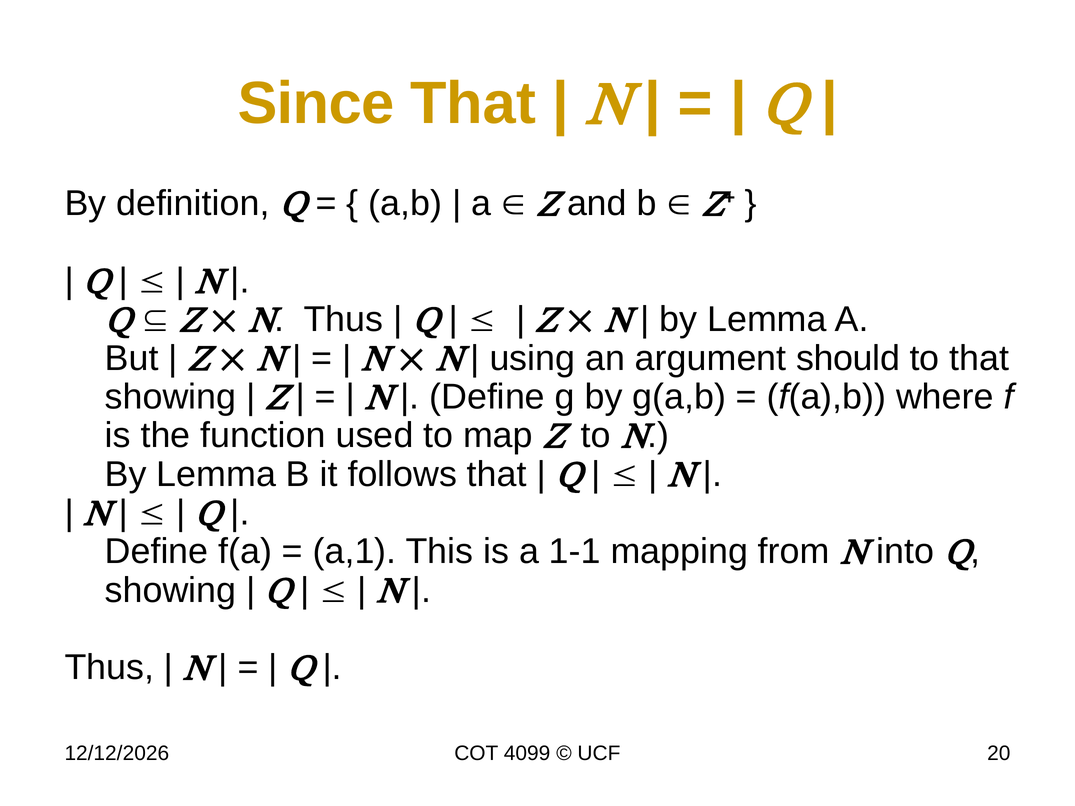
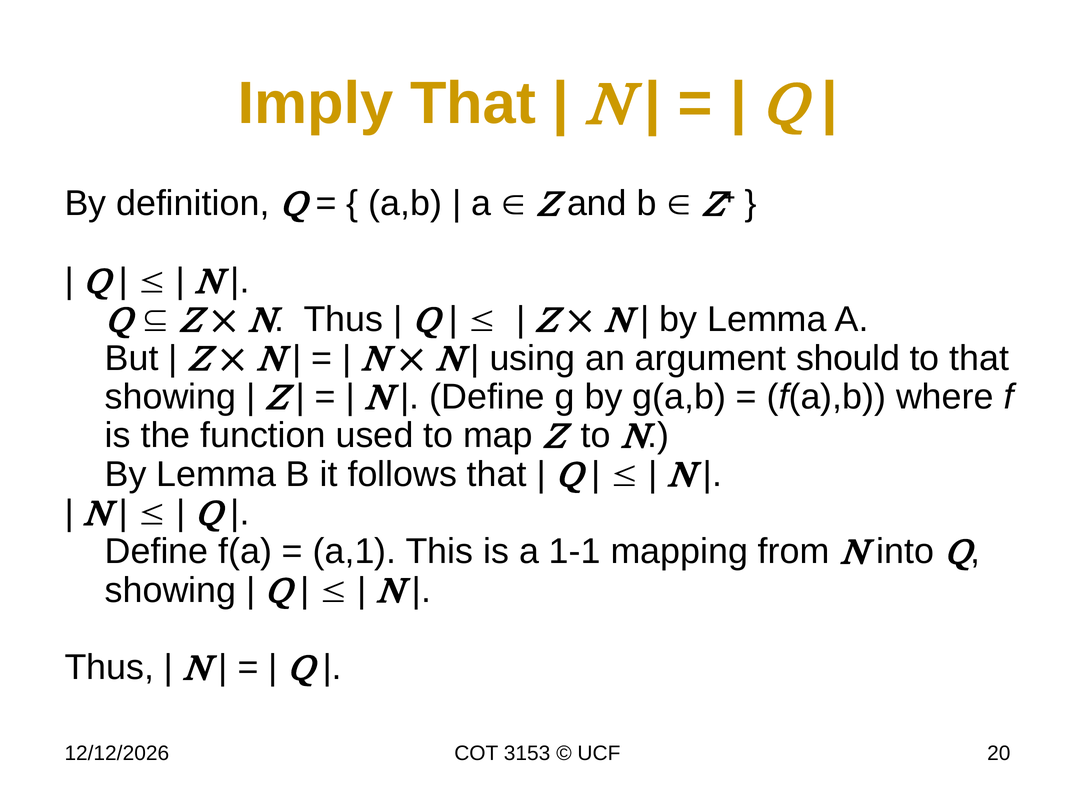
Since: Since -> Imply
4099: 4099 -> 3153
